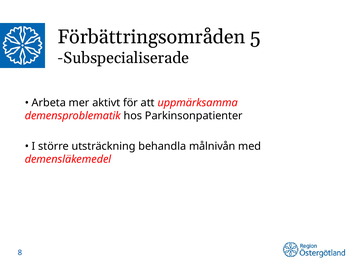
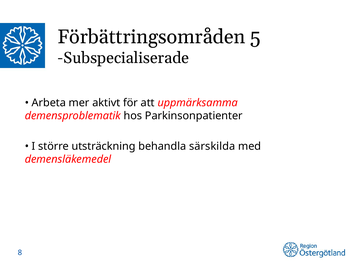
målnivån: målnivån -> särskilda
